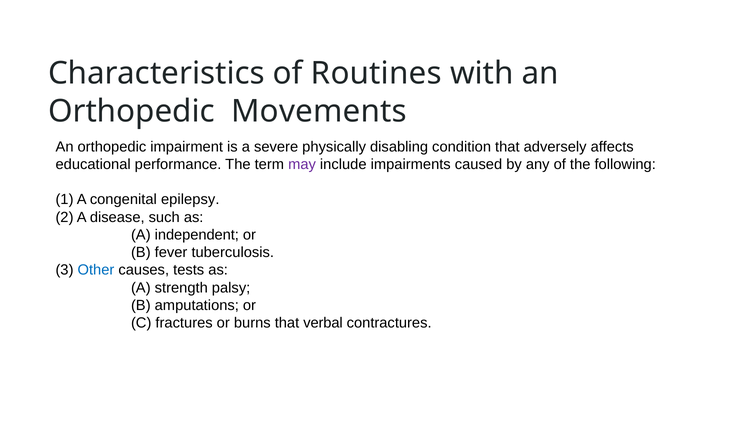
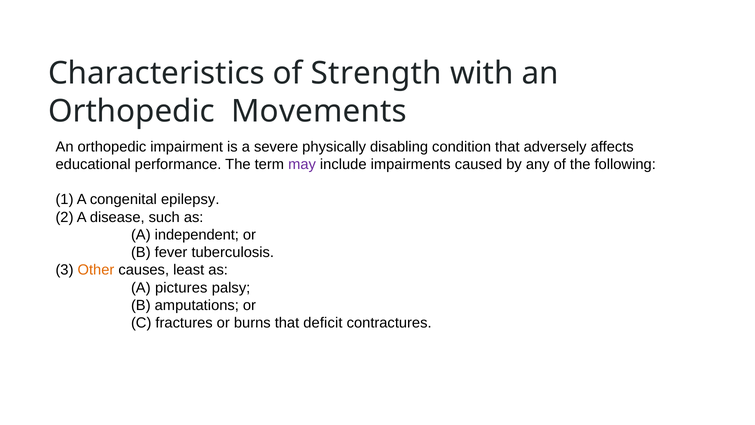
Routines: Routines -> Strength
Other colour: blue -> orange
tests: tests -> least
strength: strength -> pictures
verbal: verbal -> deficit
